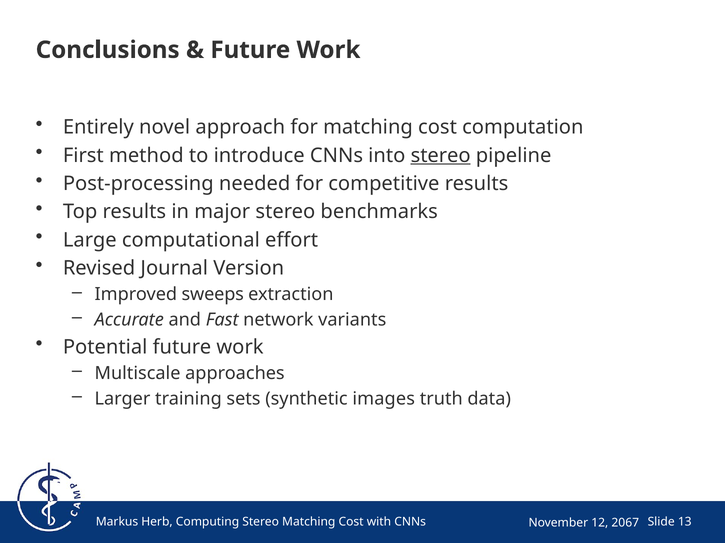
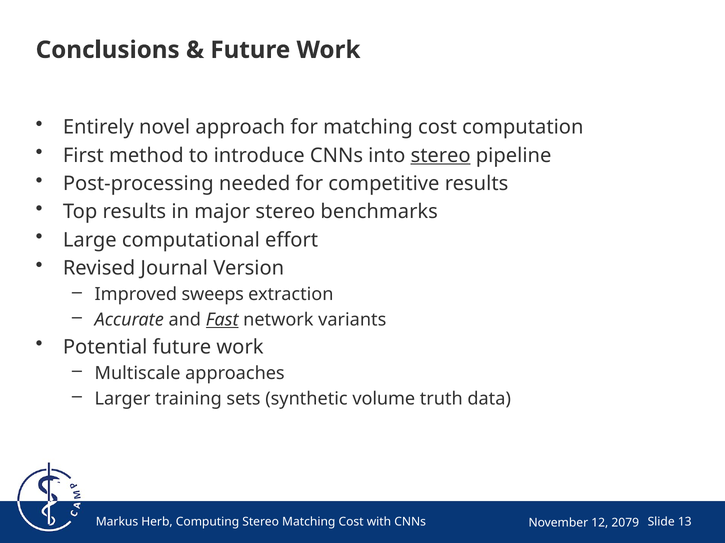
Fast underline: none -> present
images: images -> volume
2067: 2067 -> 2079
